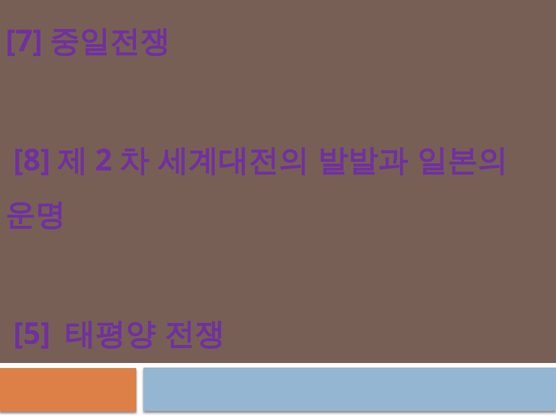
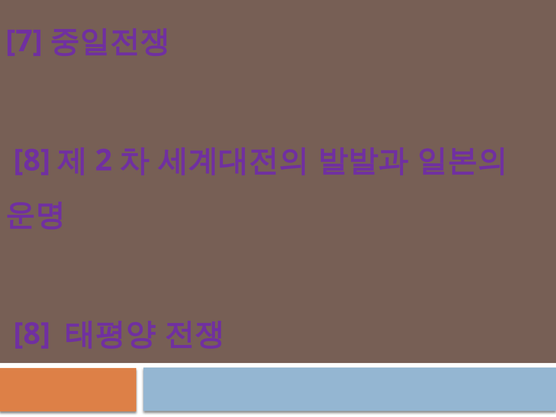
5 at (32, 334): 5 -> 8
